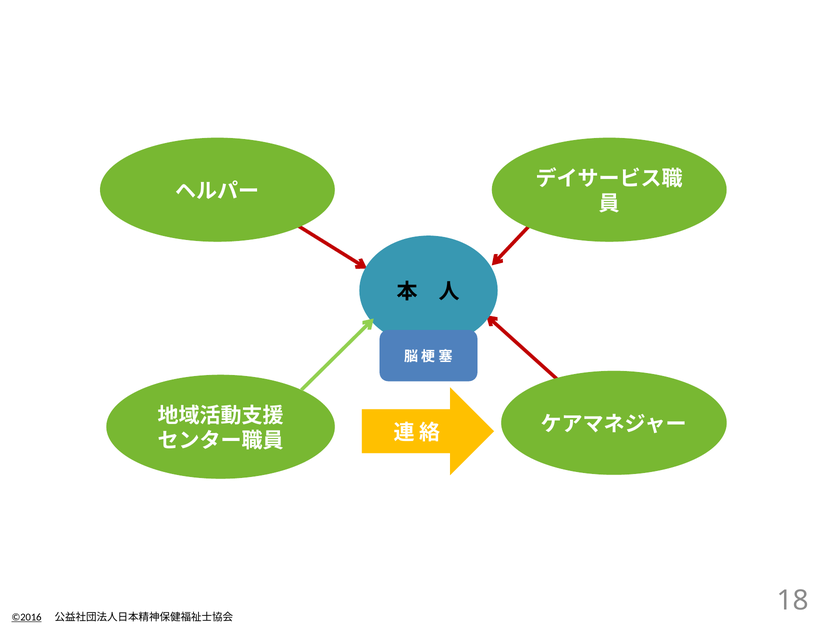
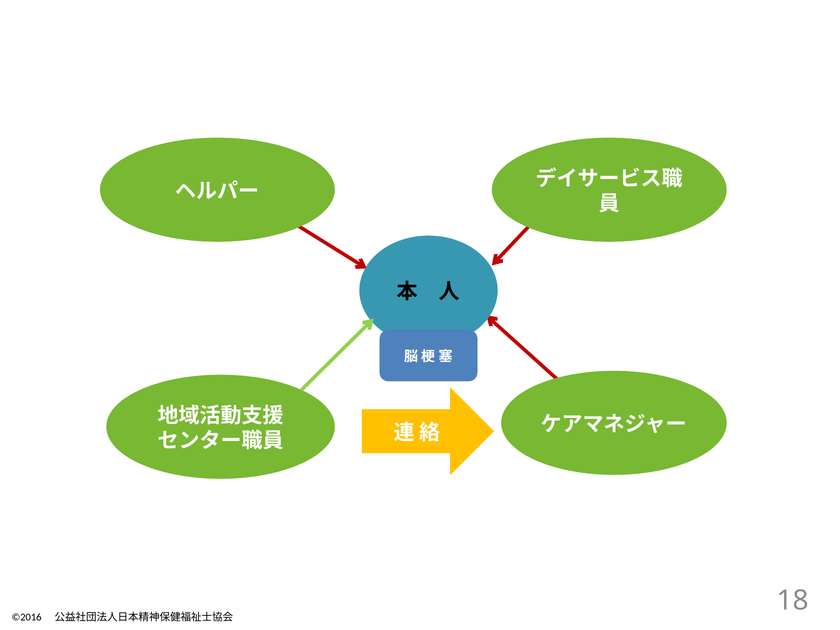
©2016 underline: present -> none
